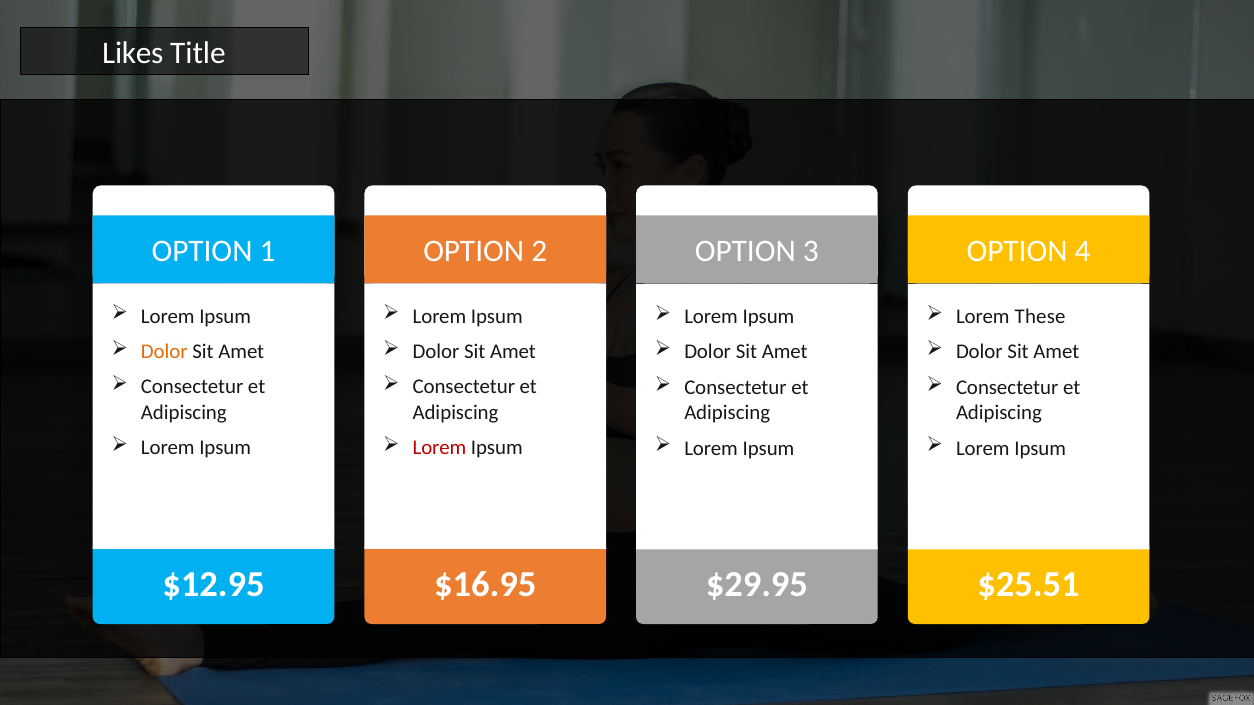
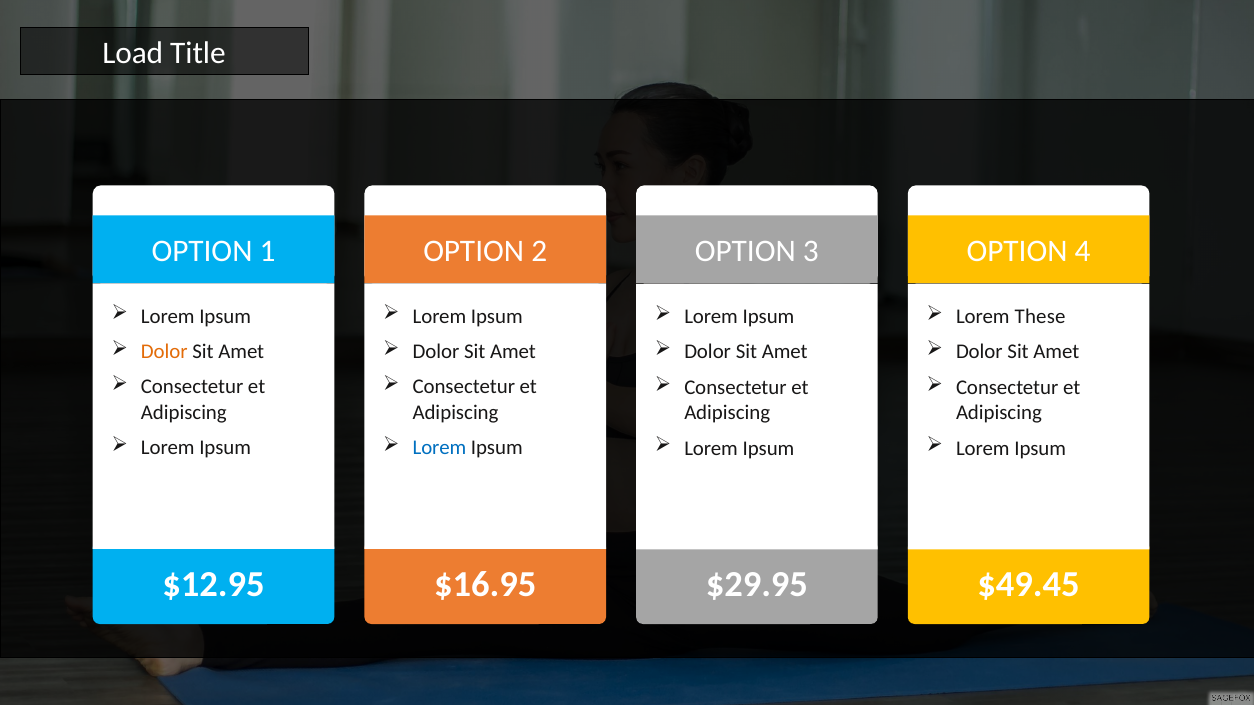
Likes: Likes -> Load
Lorem at (439, 448) colour: red -> blue
$25.51: $25.51 -> $49.45
